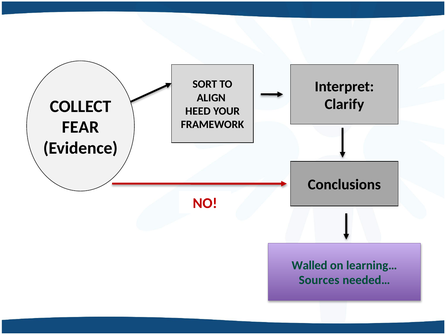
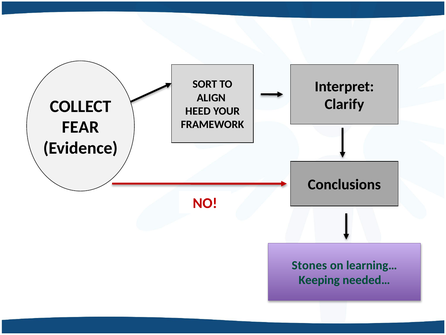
Walled: Walled -> Stones
Sources: Sources -> Keeping
